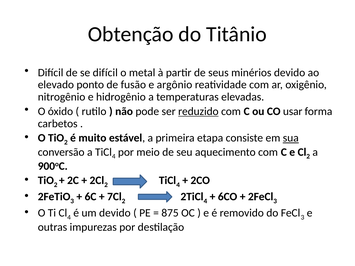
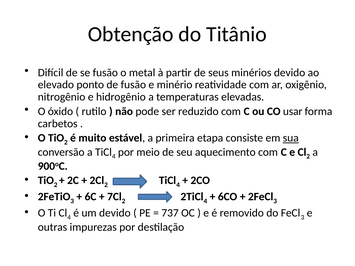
se difícil: difícil -> fusão
argônio: argônio -> minério
reduzido underline: present -> none
875: 875 -> 737
